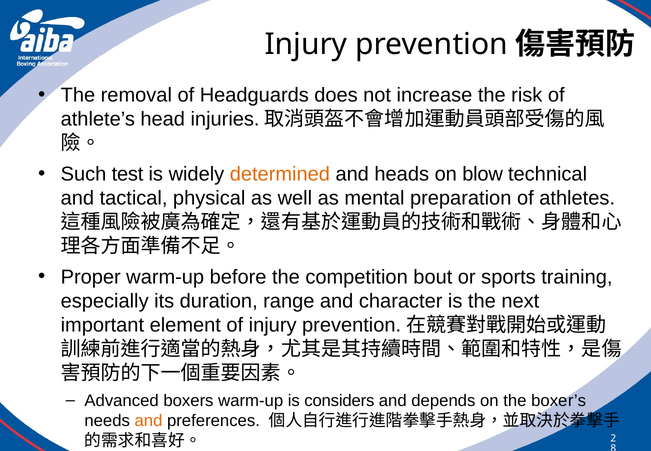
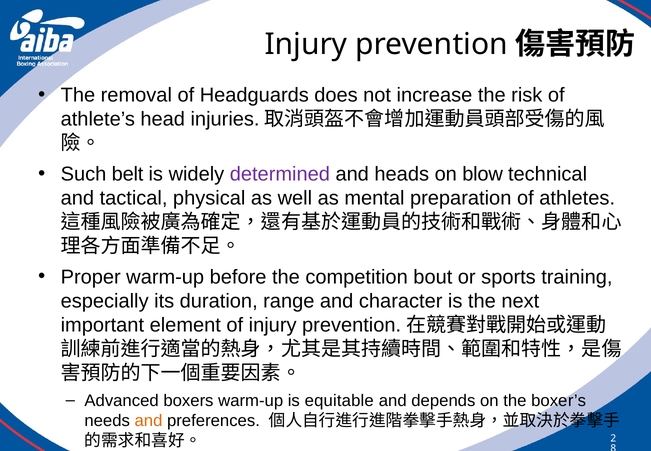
test: test -> belt
determined colour: orange -> purple
considers: considers -> equitable
